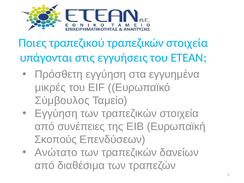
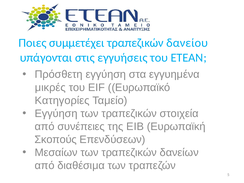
τραπεζικού: τραπεζικού -> συμμετέχει
στοιχεία at (187, 43): στοιχεία -> δανείου
Σύμβουλος: Σύμβουλος -> Κατηγορίες
Ανώτατο: Ανώτατο -> Μεσαίων
